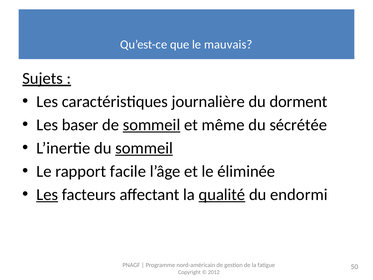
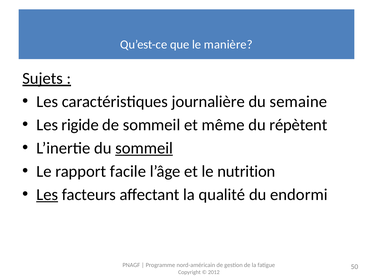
mauvais: mauvais -> manière
dorment: dorment -> semaine
baser: baser -> rigide
sommeil at (152, 125) underline: present -> none
sécrétée: sécrétée -> répètent
éliminée: éliminée -> nutrition
qualité underline: present -> none
